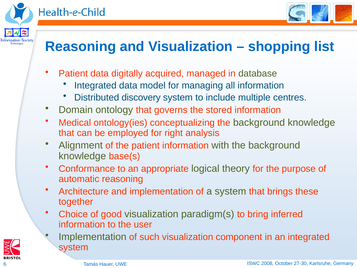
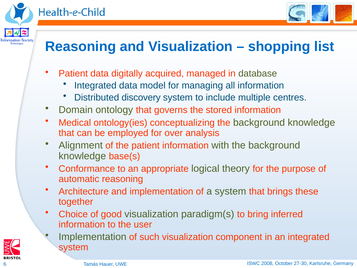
right: right -> over
